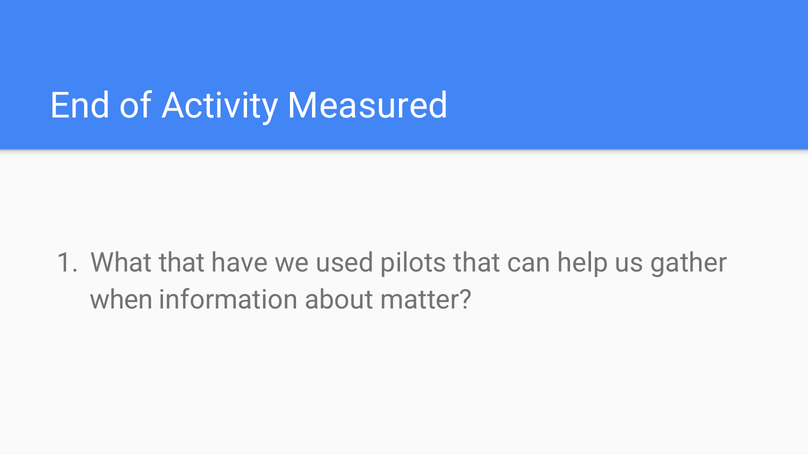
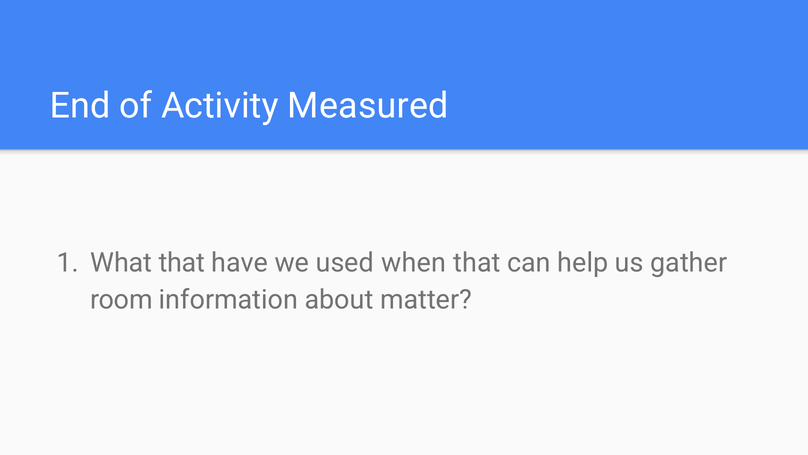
pilots: pilots -> when
when: when -> room
